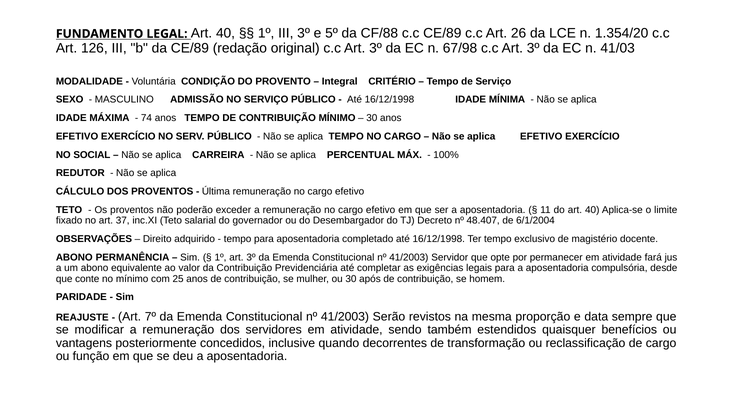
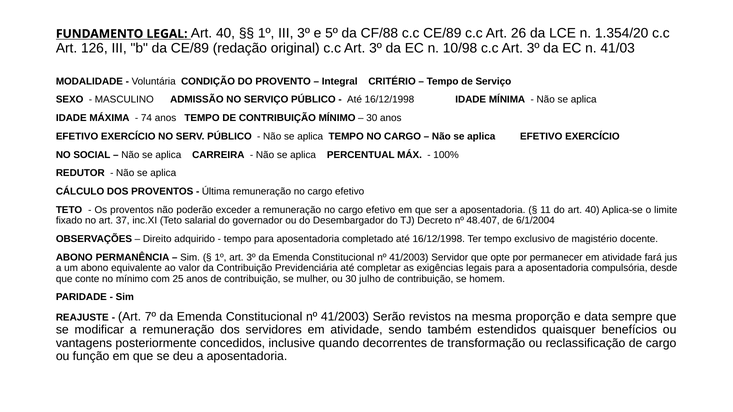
67/98: 67/98 -> 10/98
após: após -> julho
